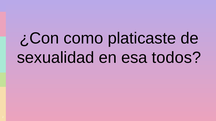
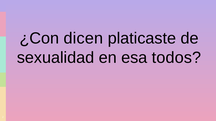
como: como -> dicen
